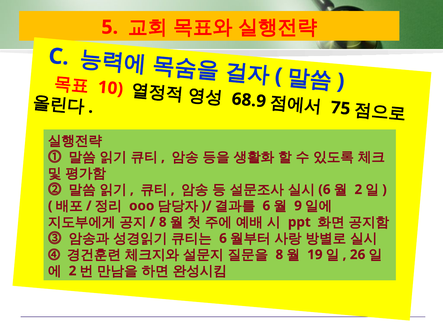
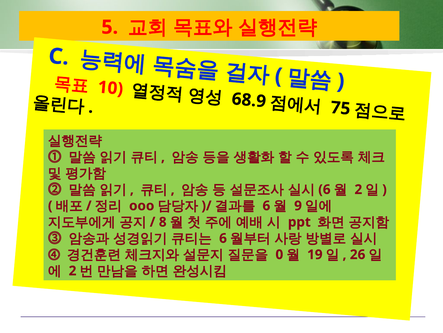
8 at (279, 254): 8 -> 0
